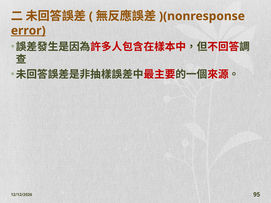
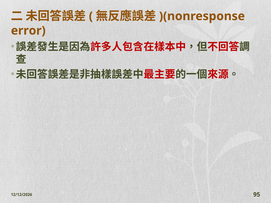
error underline: present -> none
